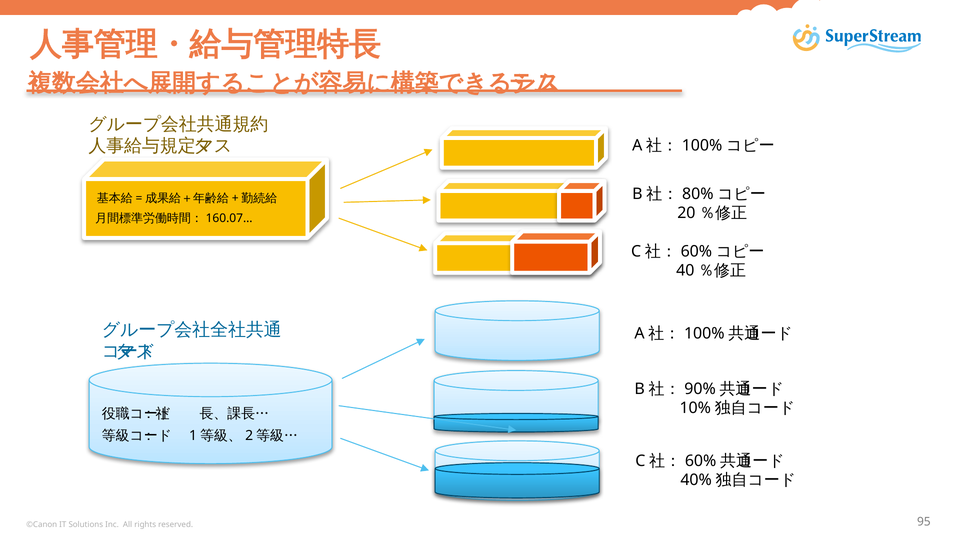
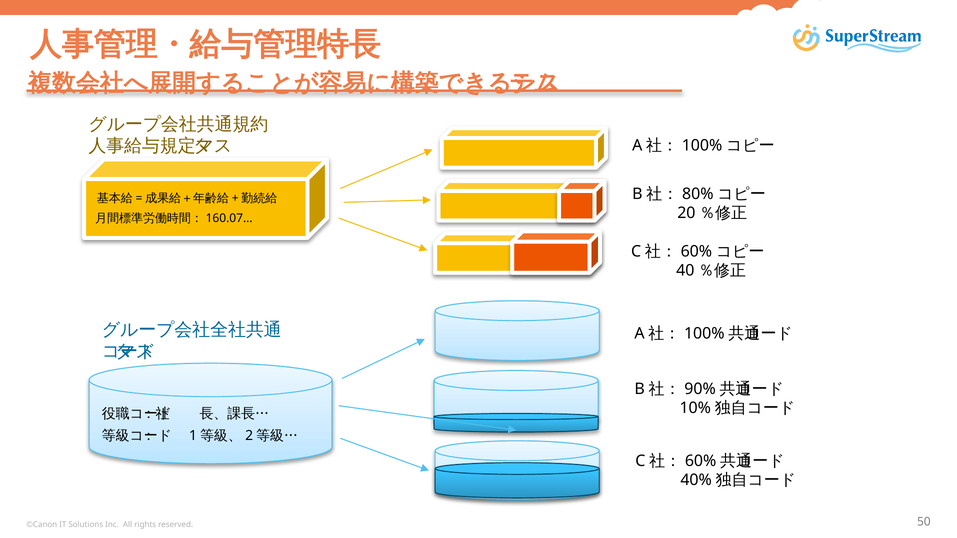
95: 95 -> 50
